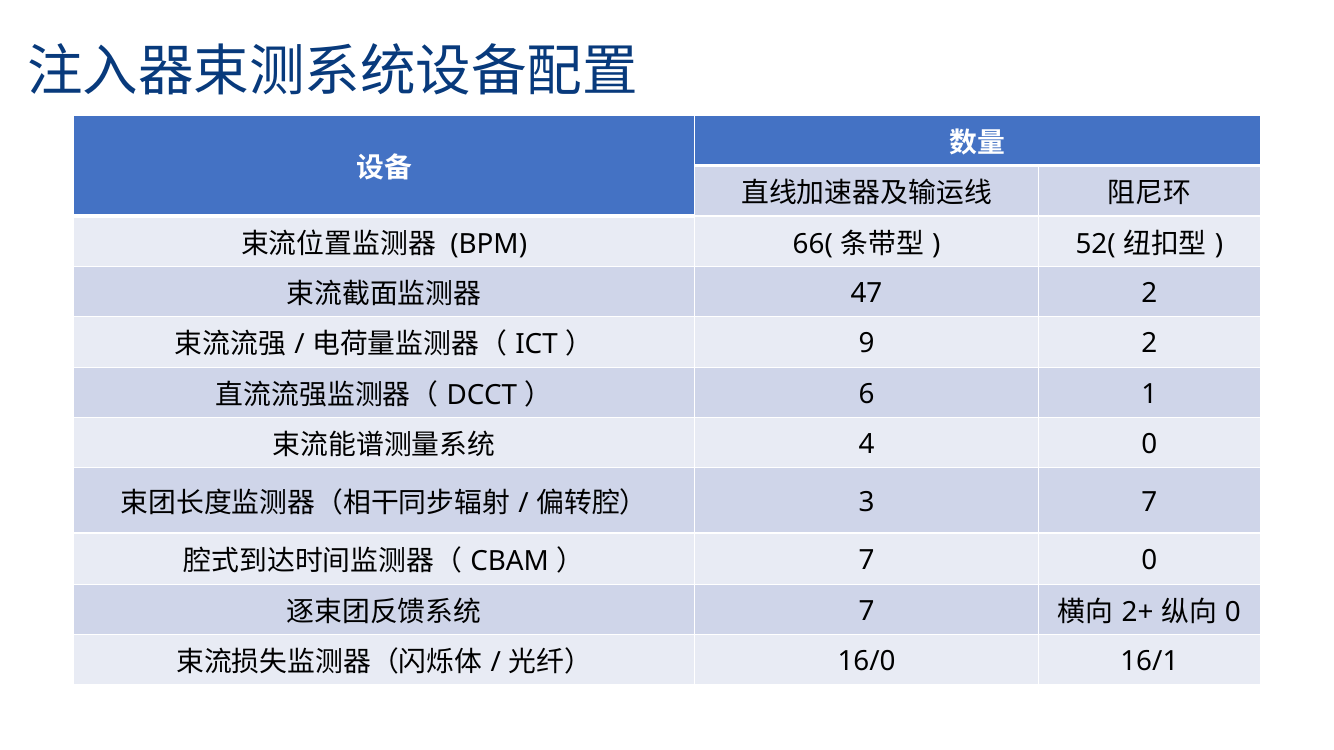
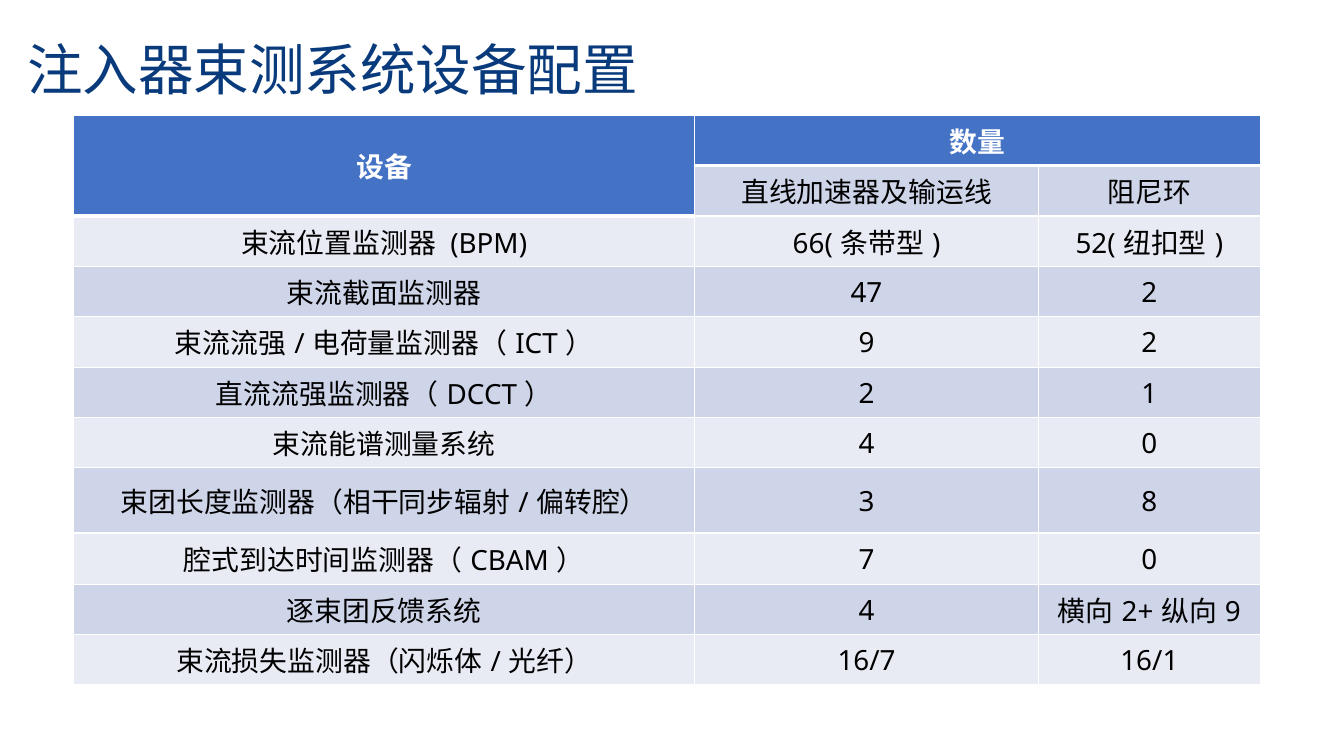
6 at (867, 394): 6 -> 2
3 7: 7 -> 8
7 at (867, 611): 7 -> 4
0 at (1233, 613): 0 -> 9
16/0: 16/0 -> 16/7
